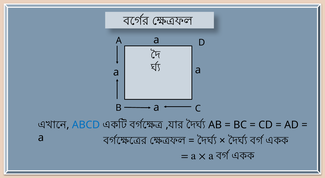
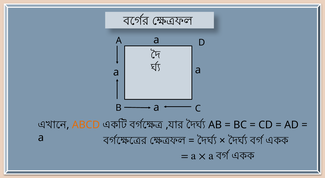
ABCD colour: blue -> orange
